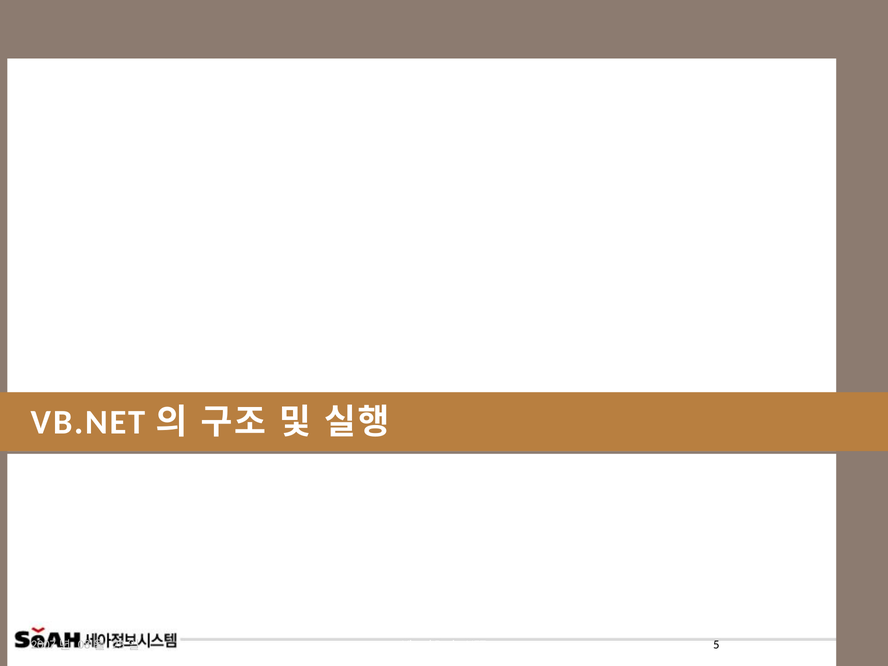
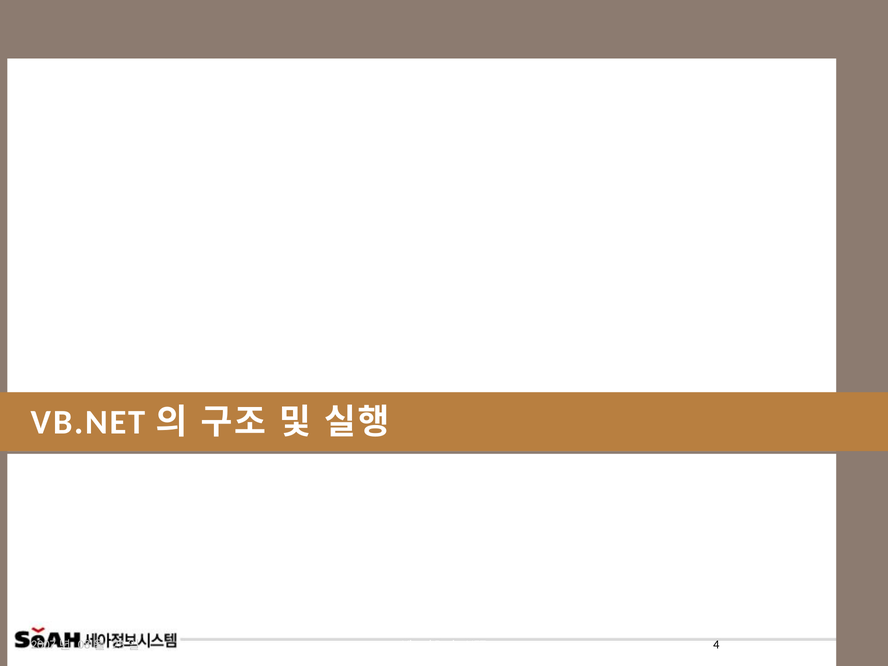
5: 5 -> 4
